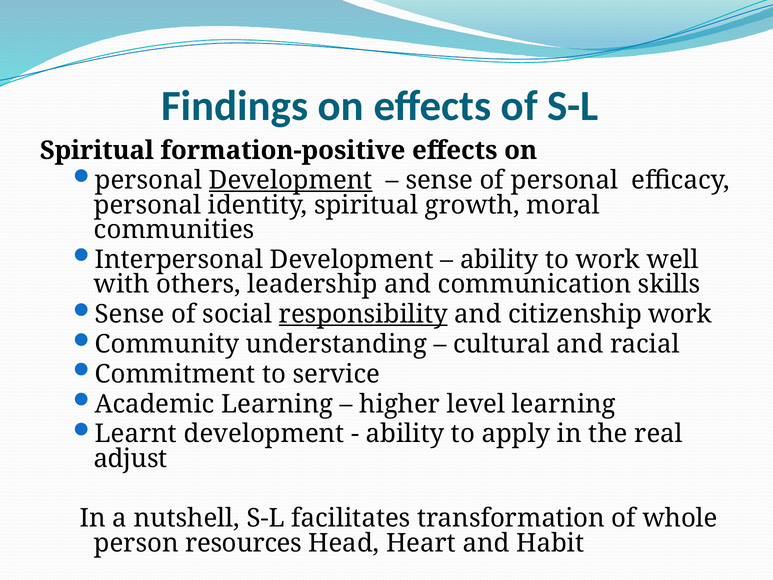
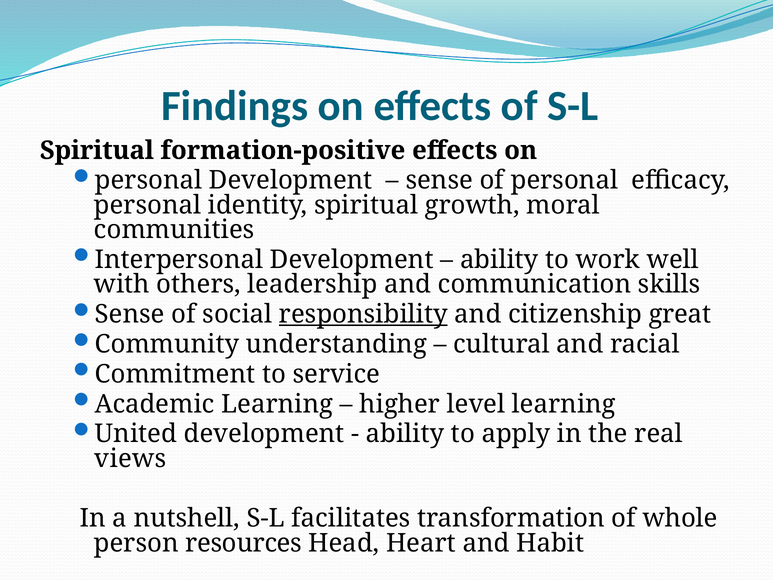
Development at (291, 180) underline: present -> none
citizenship work: work -> great
Learnt: Learnt -> United
adjust: adjust -> views
